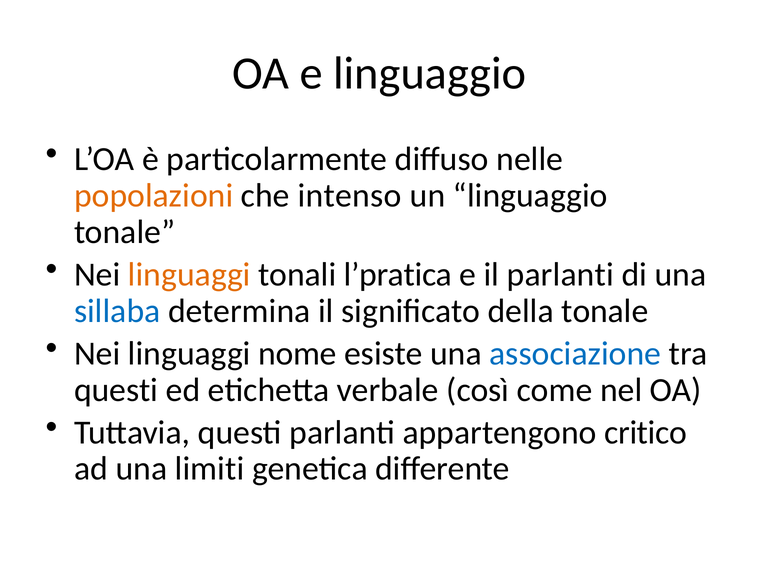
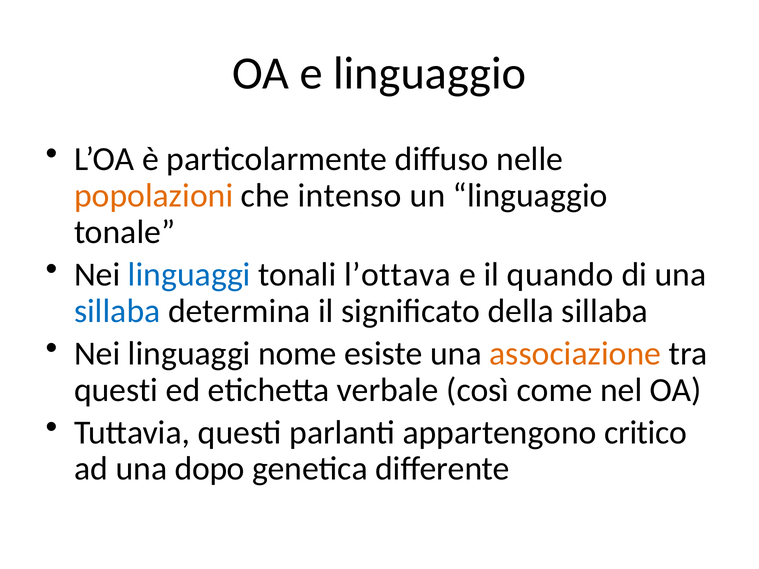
linguaggi at (189, 275) colour: orange -> blue
l’pratica: l’pratica -> l’ottava
il parlanti: parlanti -> quando
della tonale: tonale -> sillaba
associazione colour: blue -> orange
limiti: limiti -> dopo
